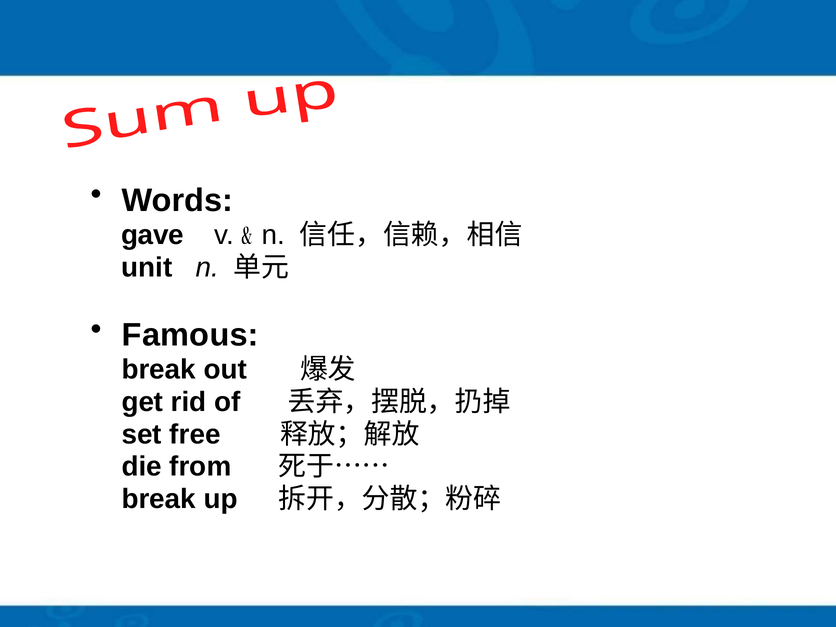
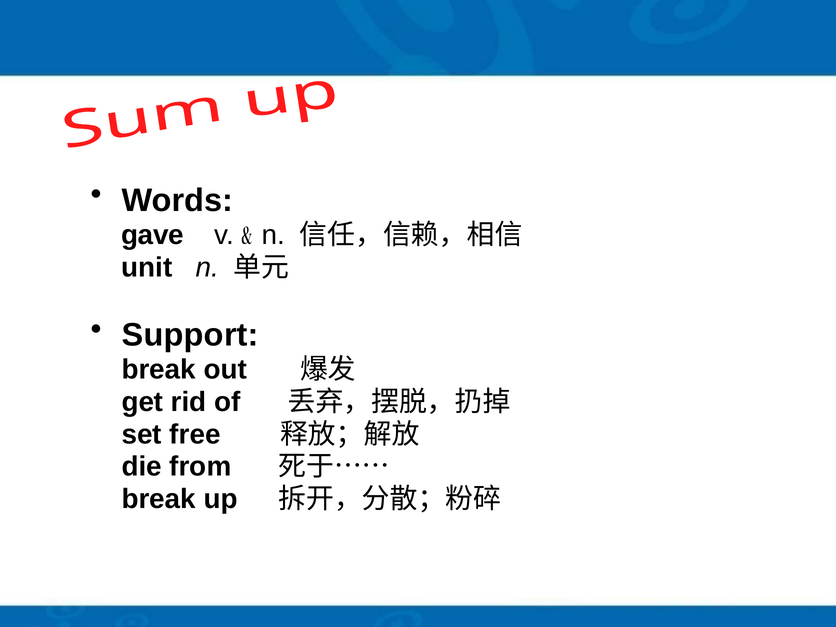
Famous: Famous -> Support
